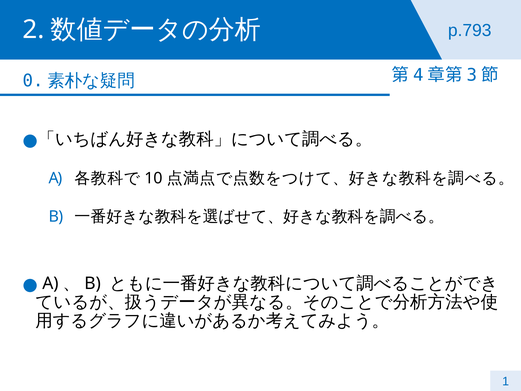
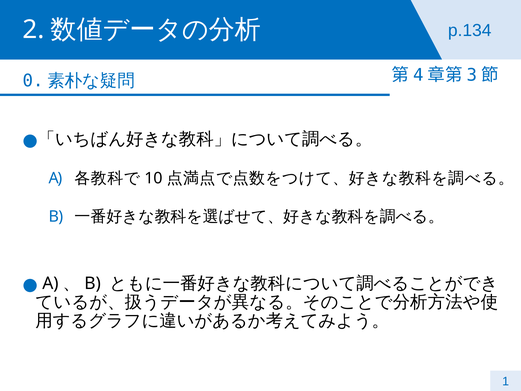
p.793: p.793 -> p.134
